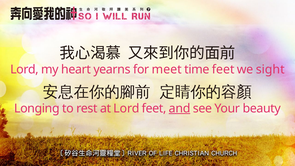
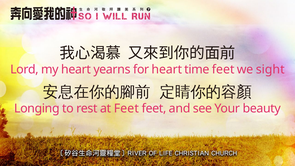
for meet: meet -> heart
at Lord: Lord -> Feet
and underline: present -> none
